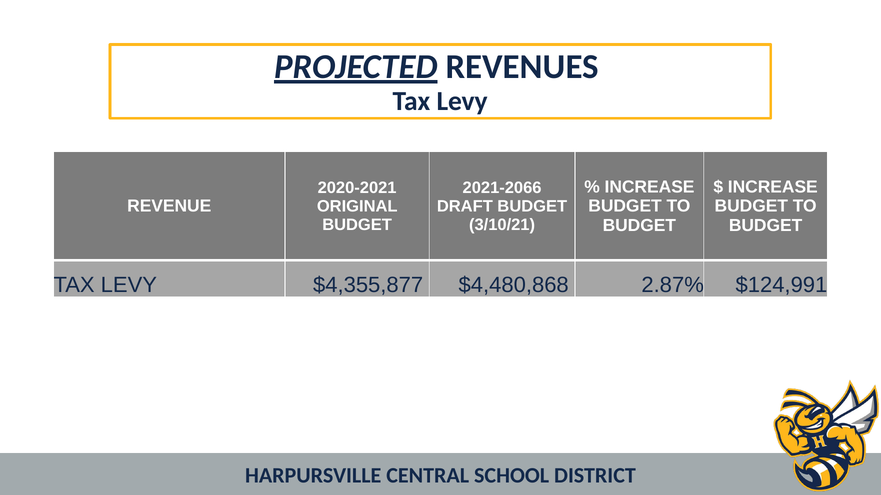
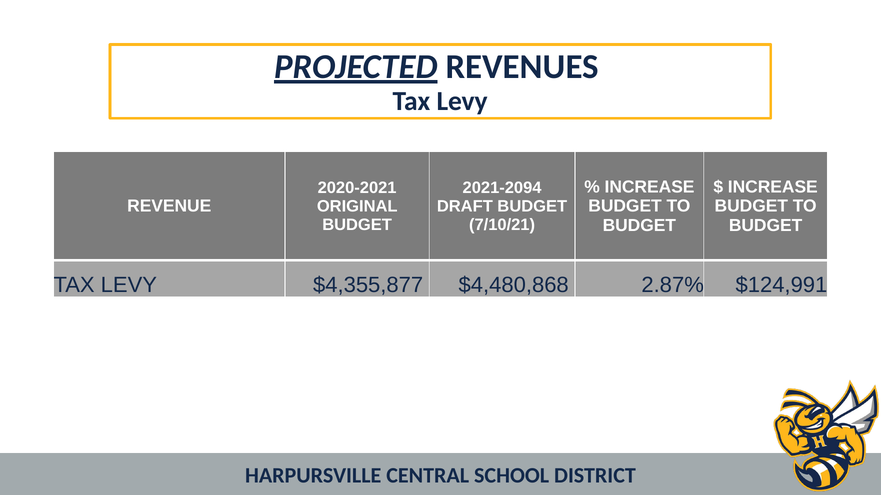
2021-2066: 2021-2066 -> 2021-2094
3/10/21: 3/10/21 -> 7/10/21
